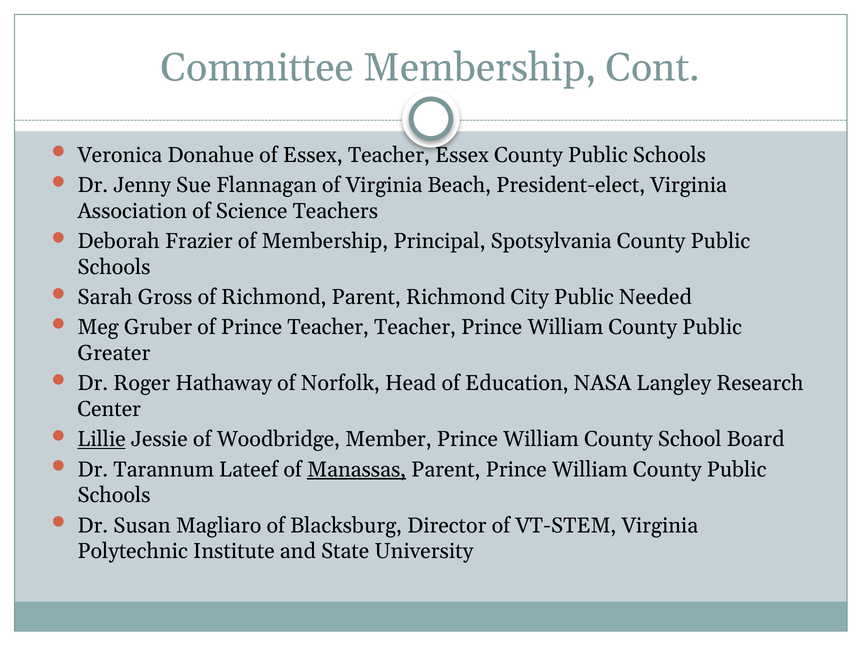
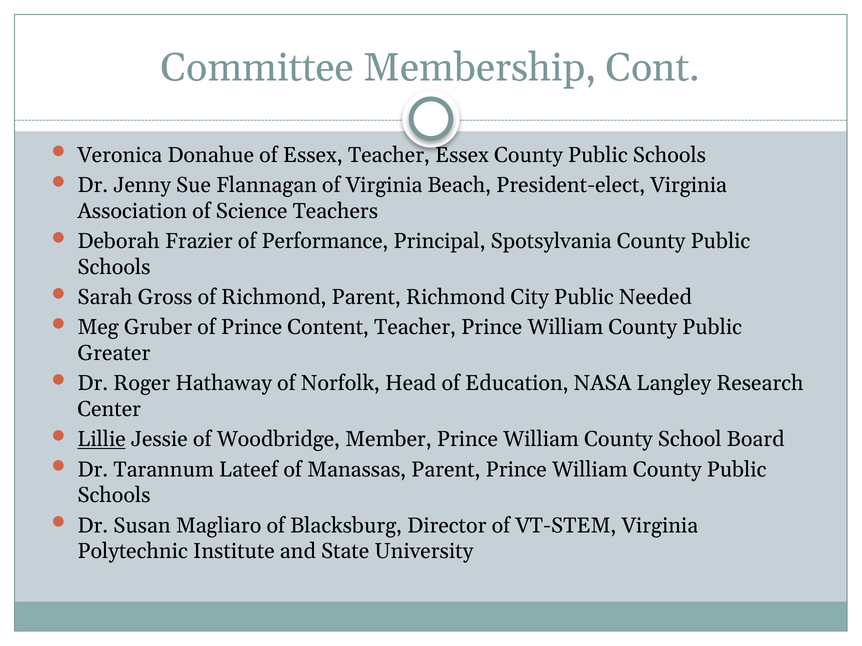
of Membership: Membership -> Performance
Prince Teacher: Teacher -> Content
Manassas underline: present -> none
